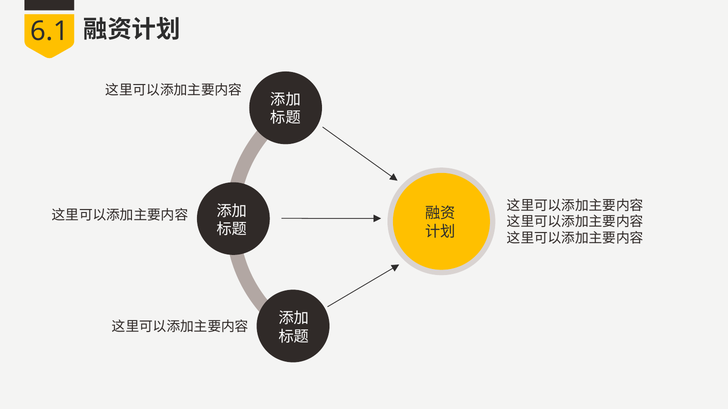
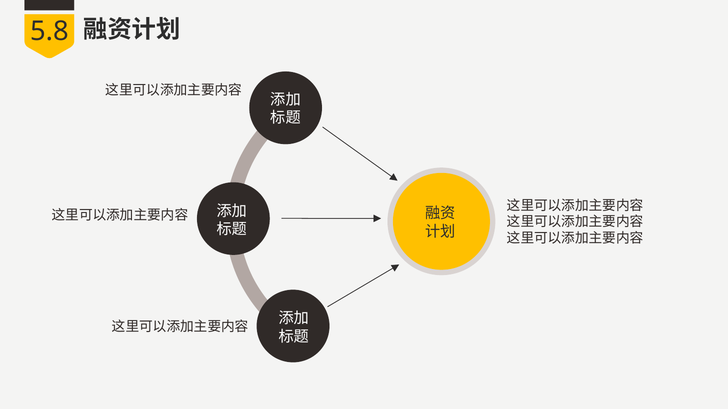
6.1: 6.1 -> 5.8
